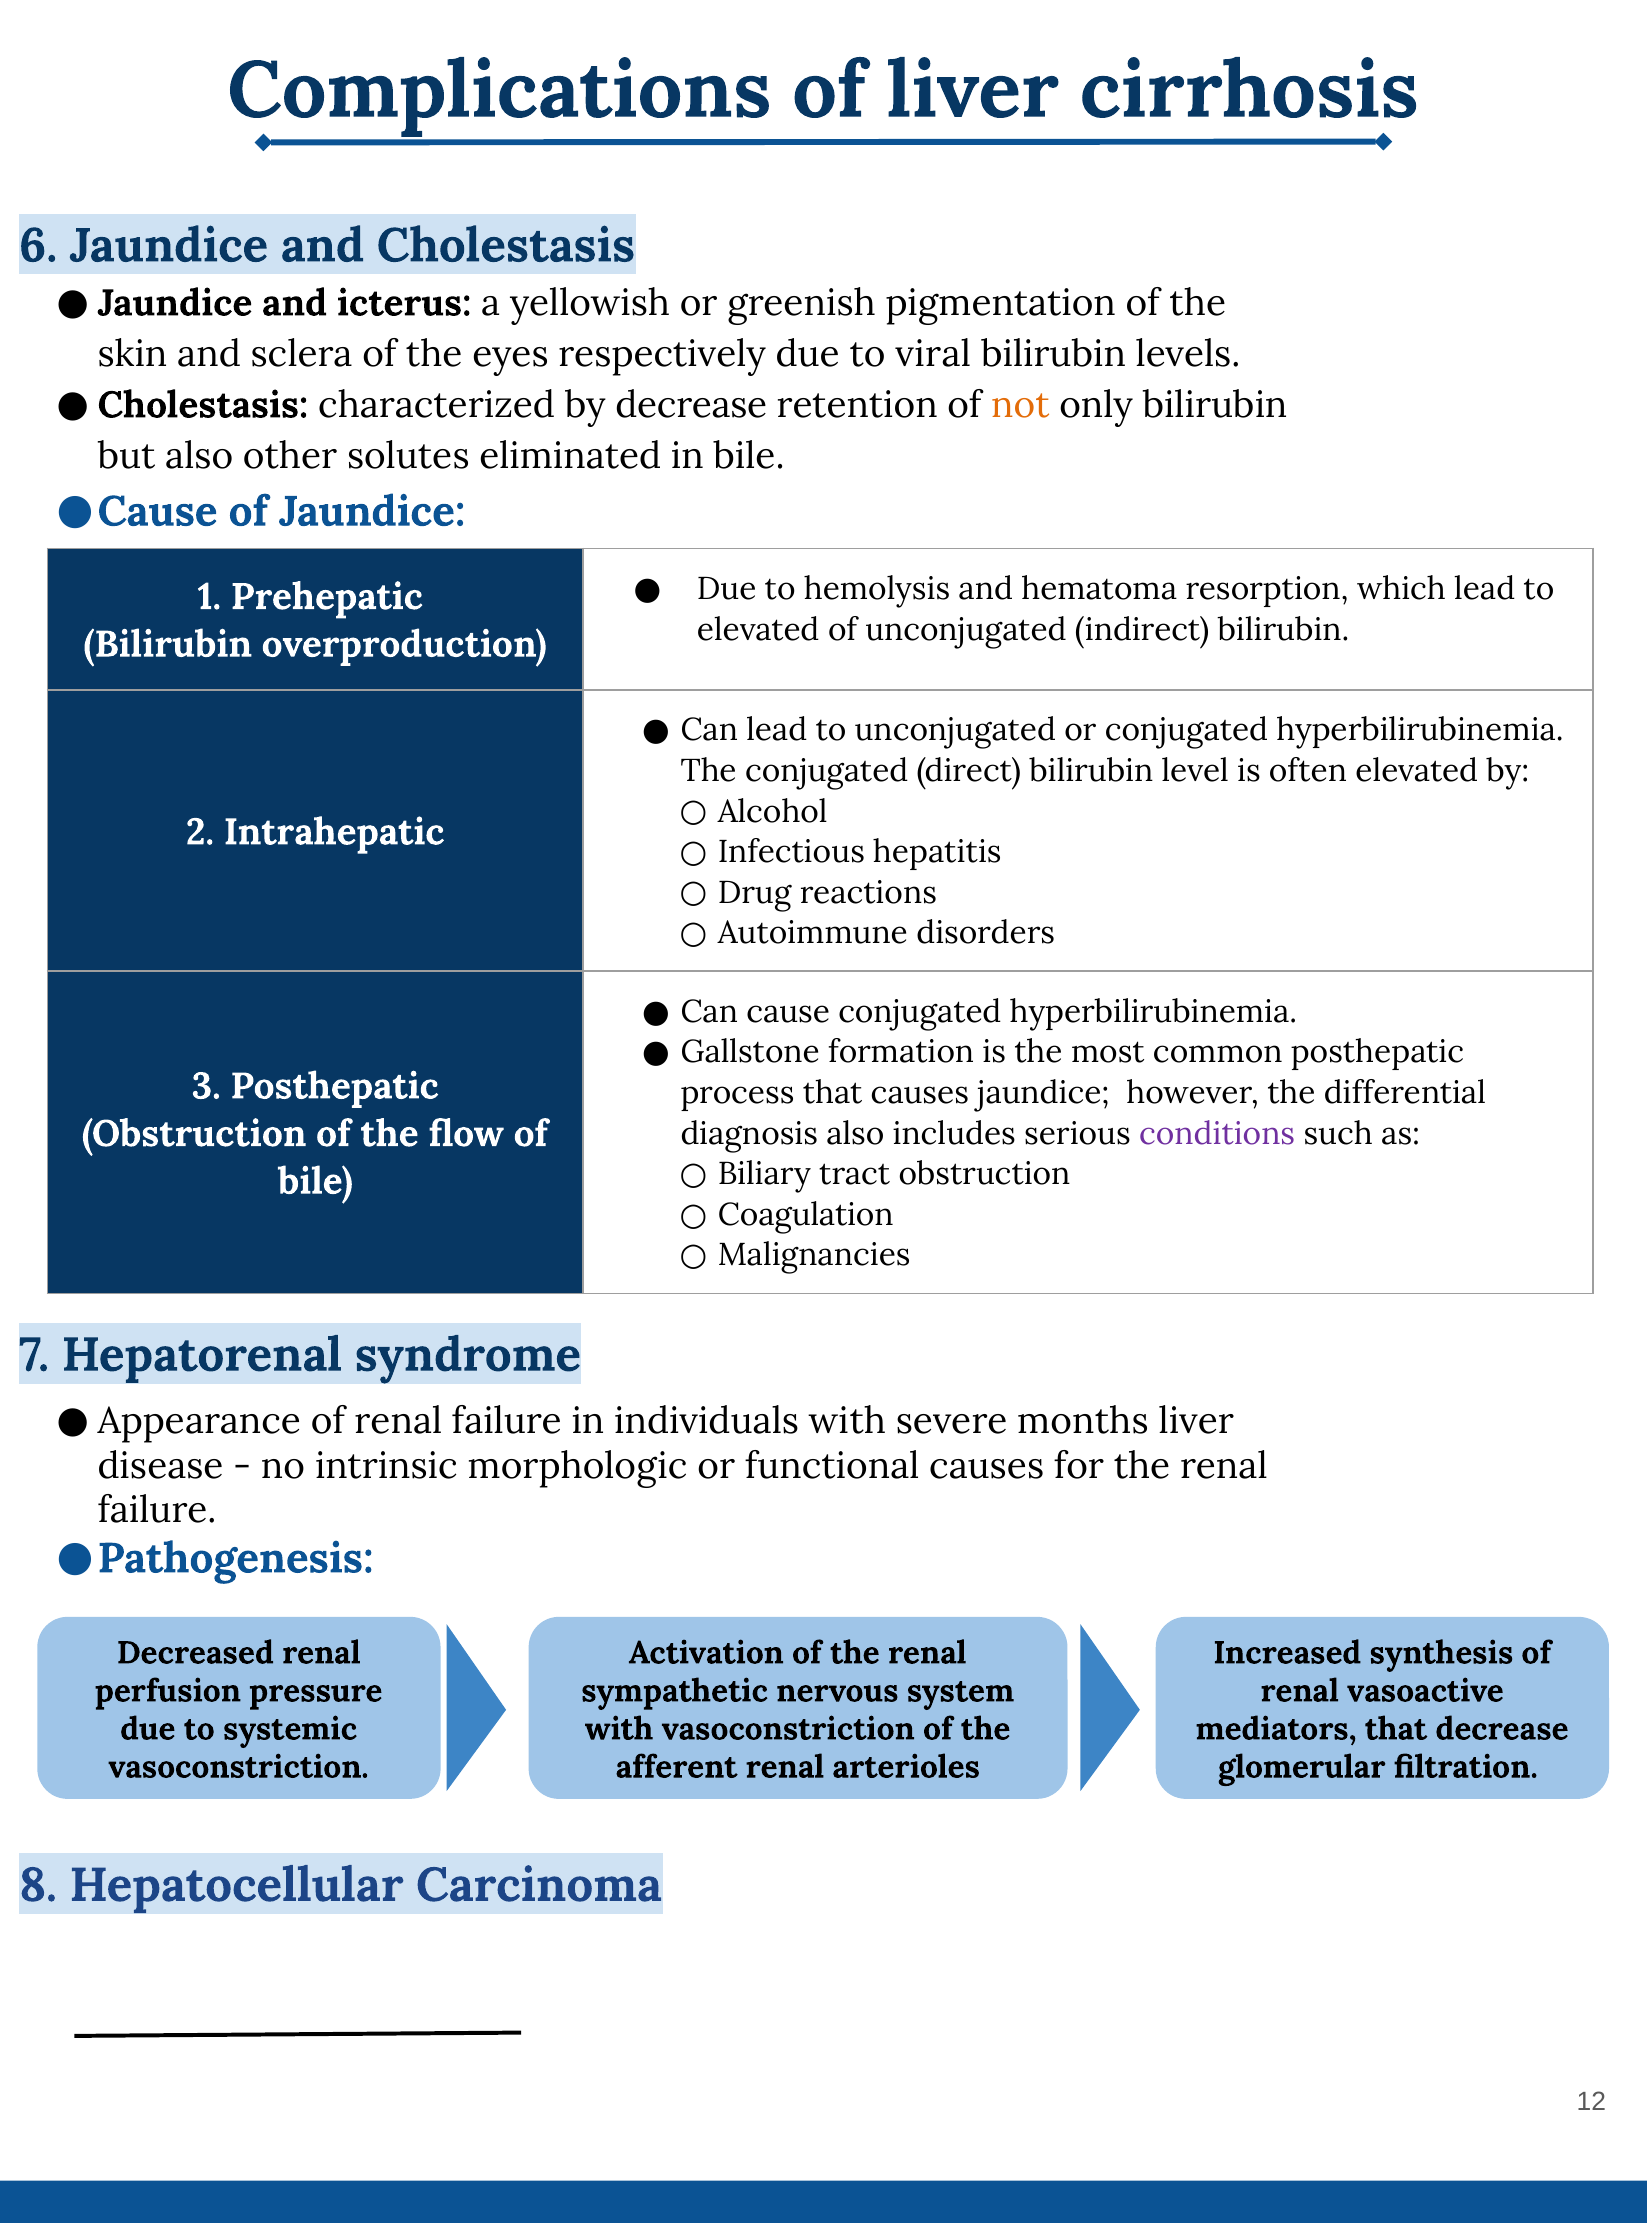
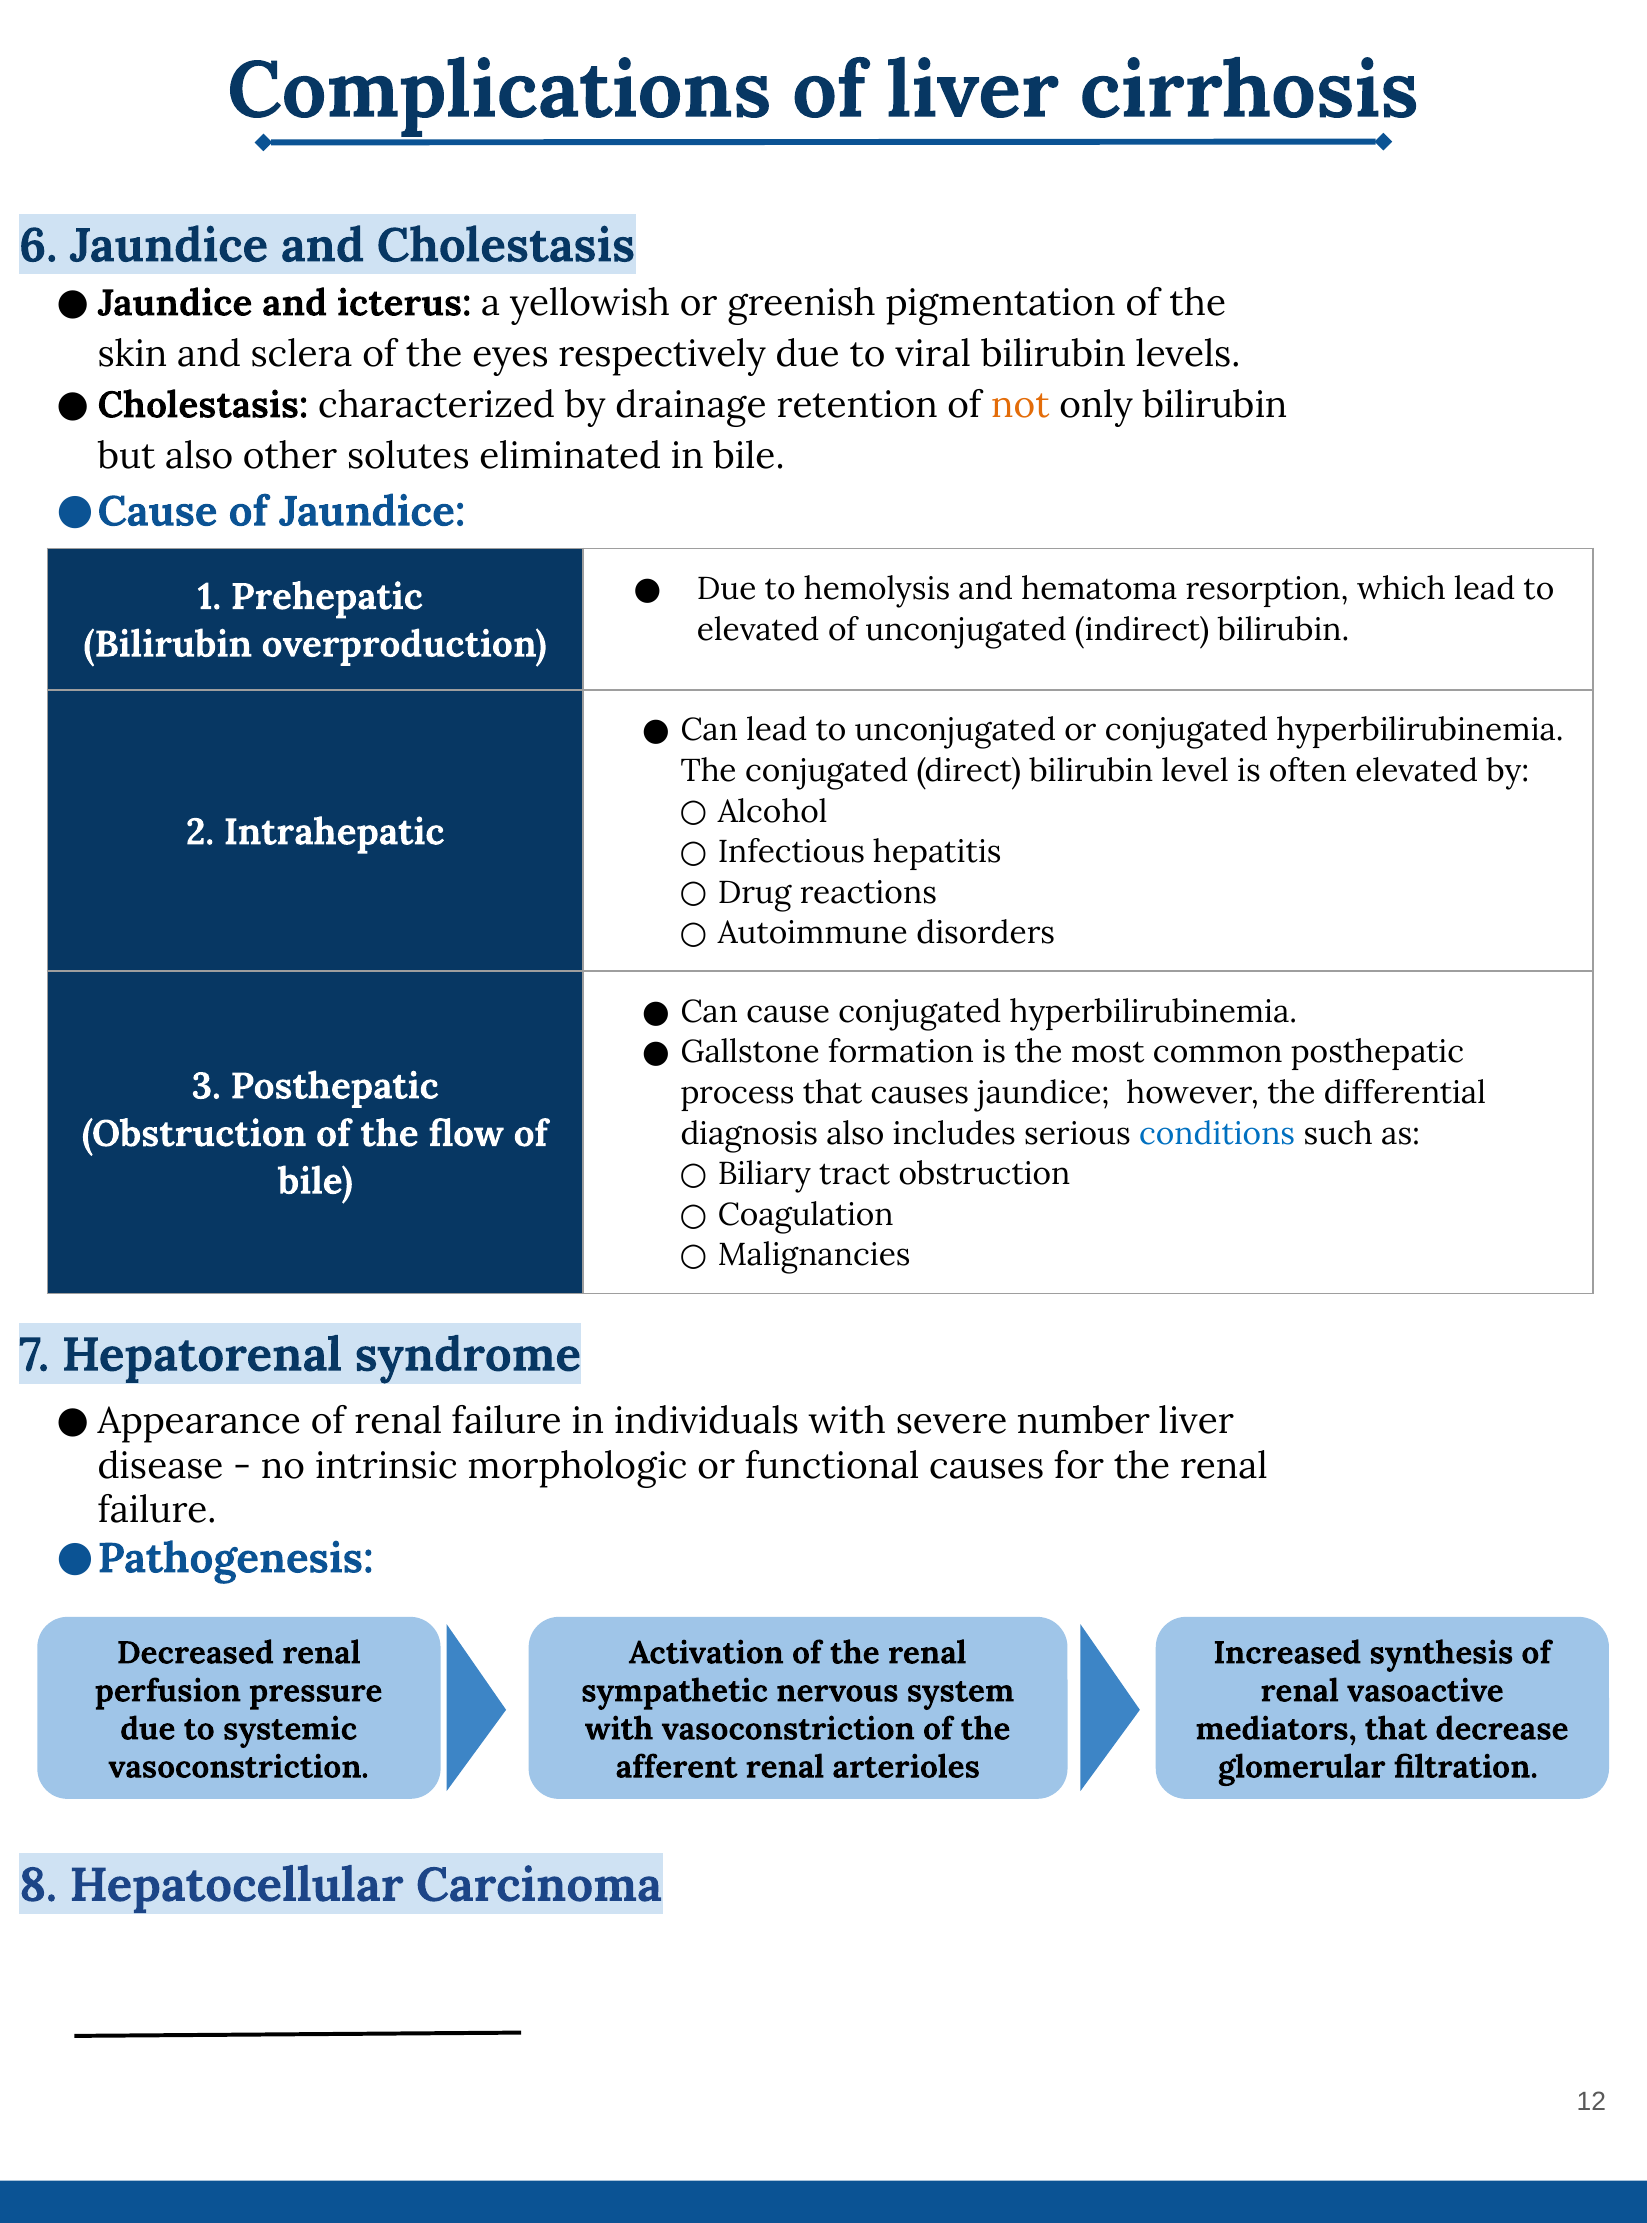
by decrease: decrease -> drainage
conditions colour: purple -> blue
months: months -> number
